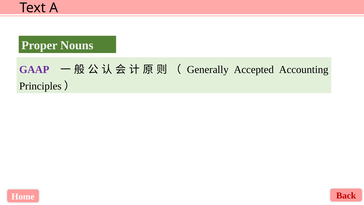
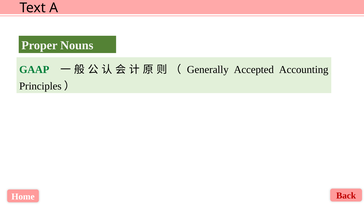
GAAP colour: purple -> green
